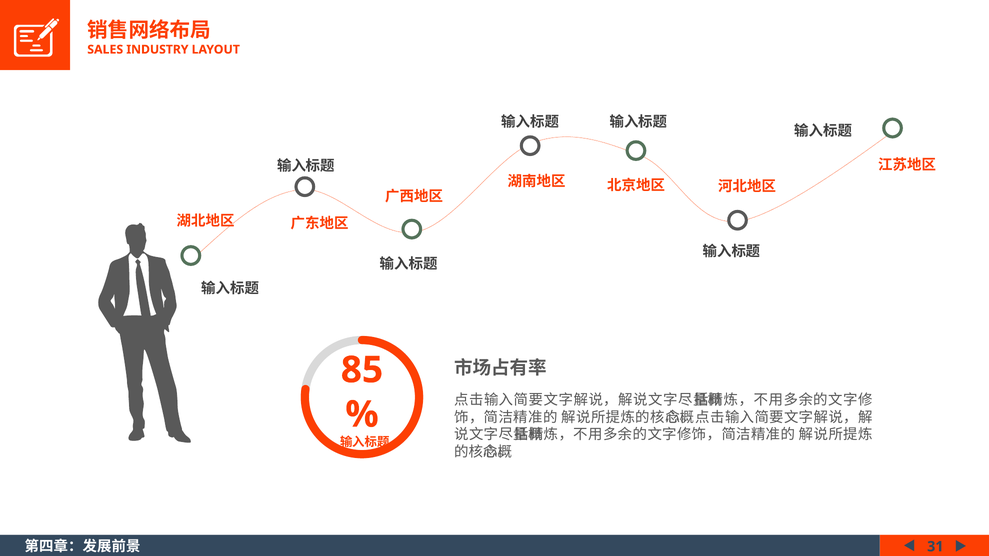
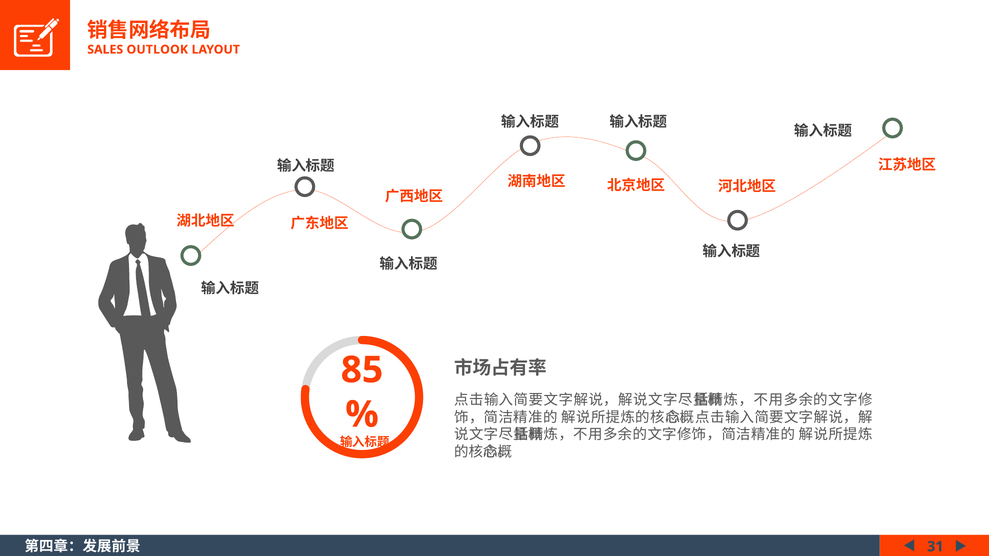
INDUSTRY: INDUSTRY -> OUTLOOK
